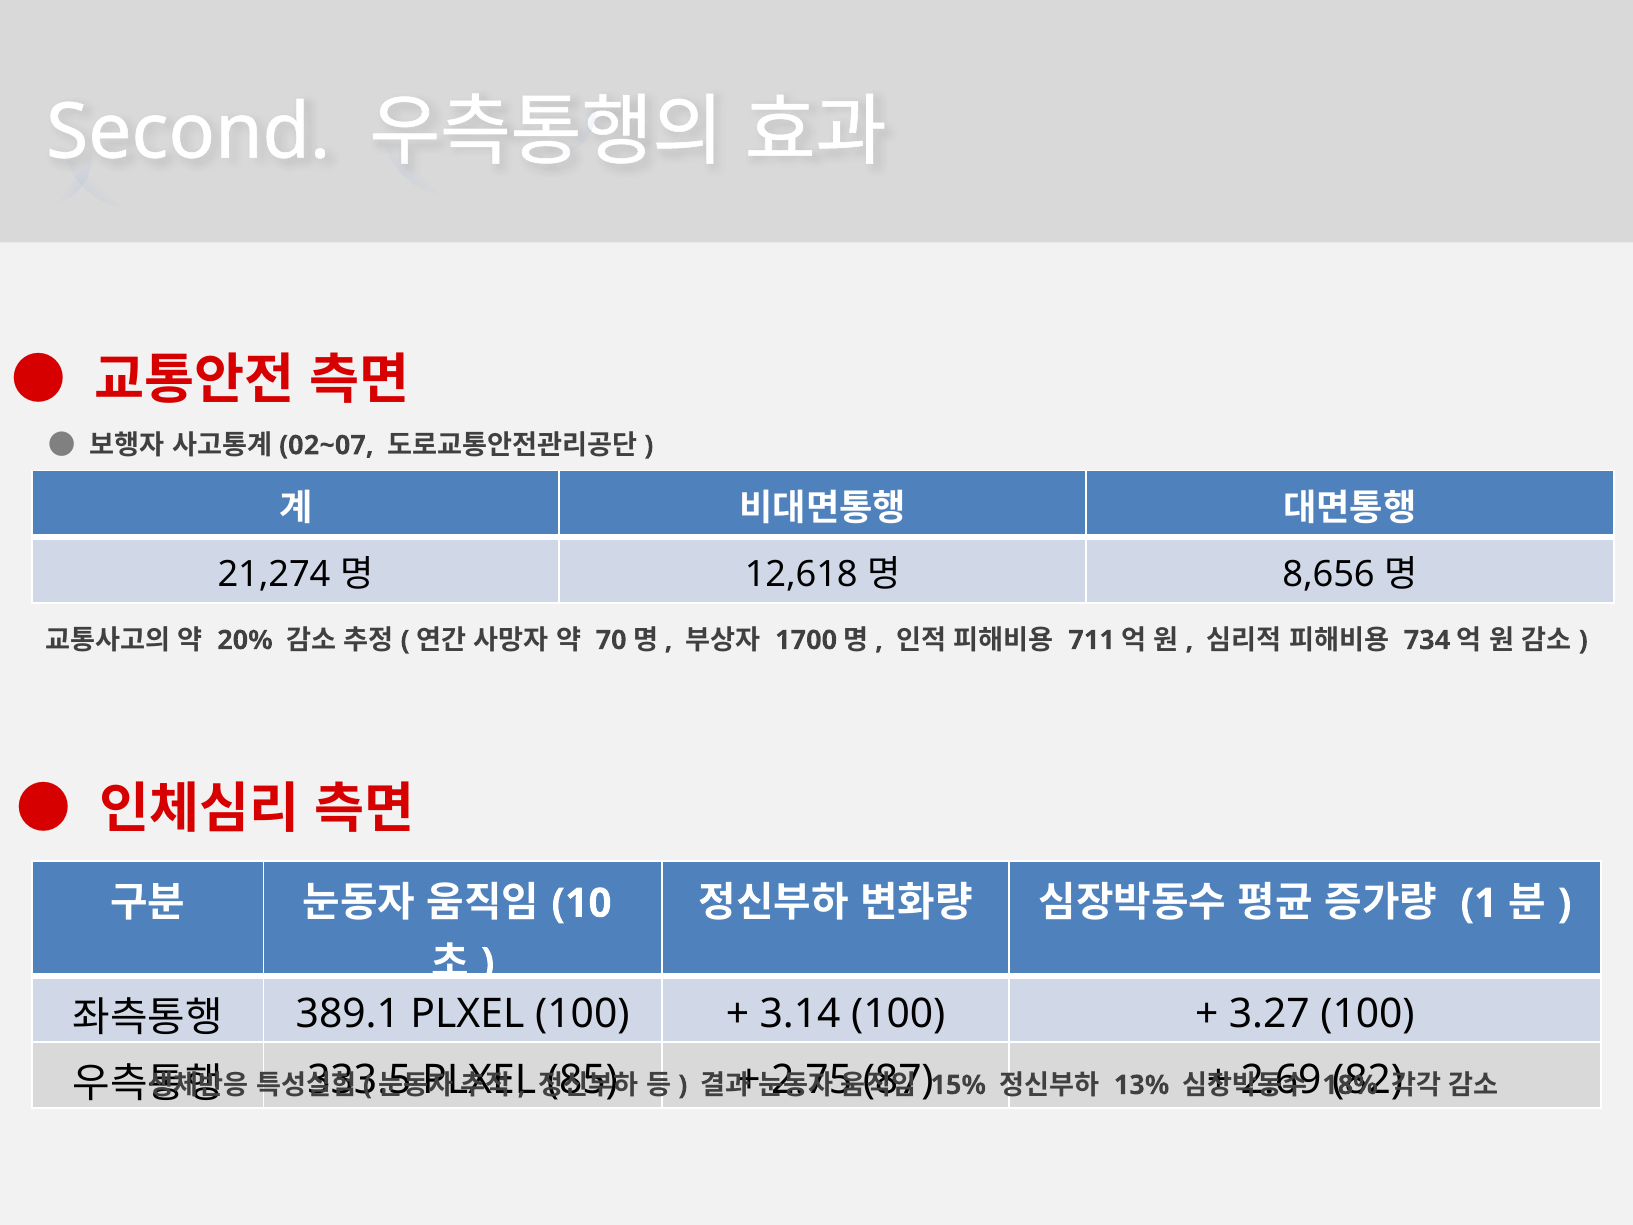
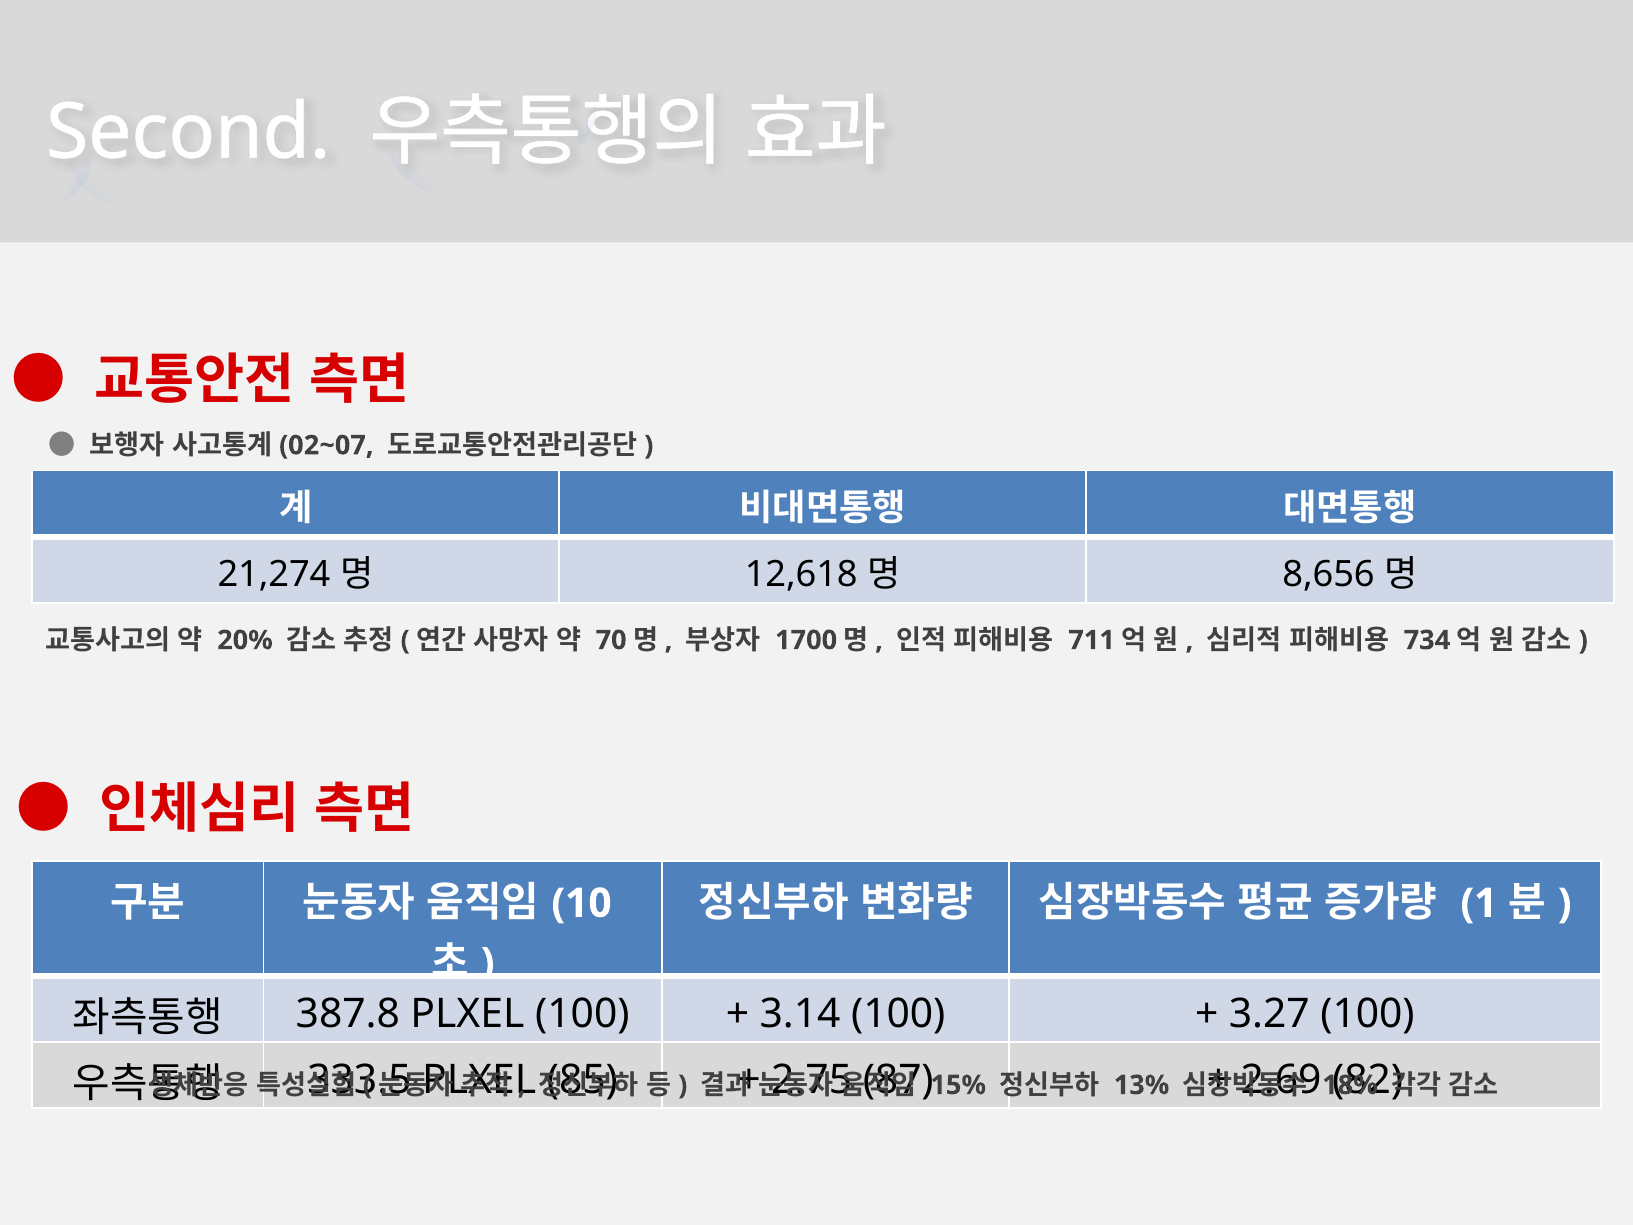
389.1: 389.1 -> 387.8
